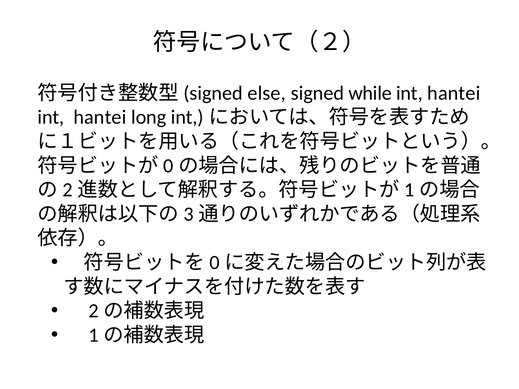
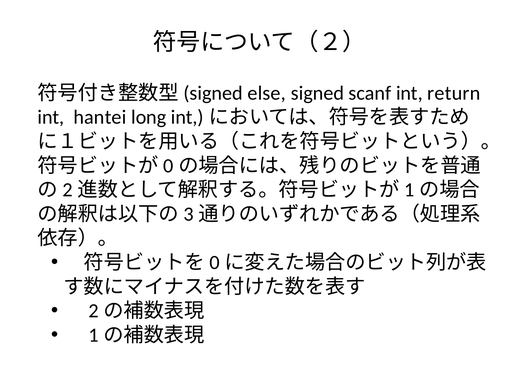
while: while -> scanf
hantei at (454, 93): hantei -> return
